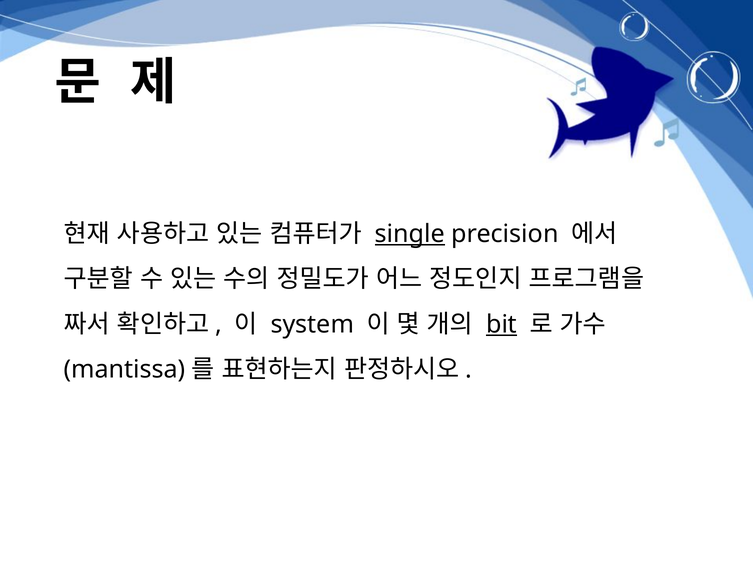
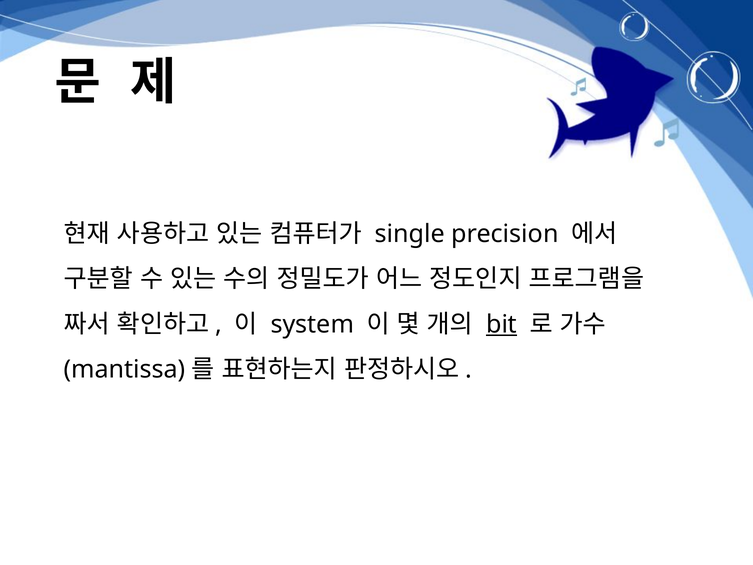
single underline: present -> none
